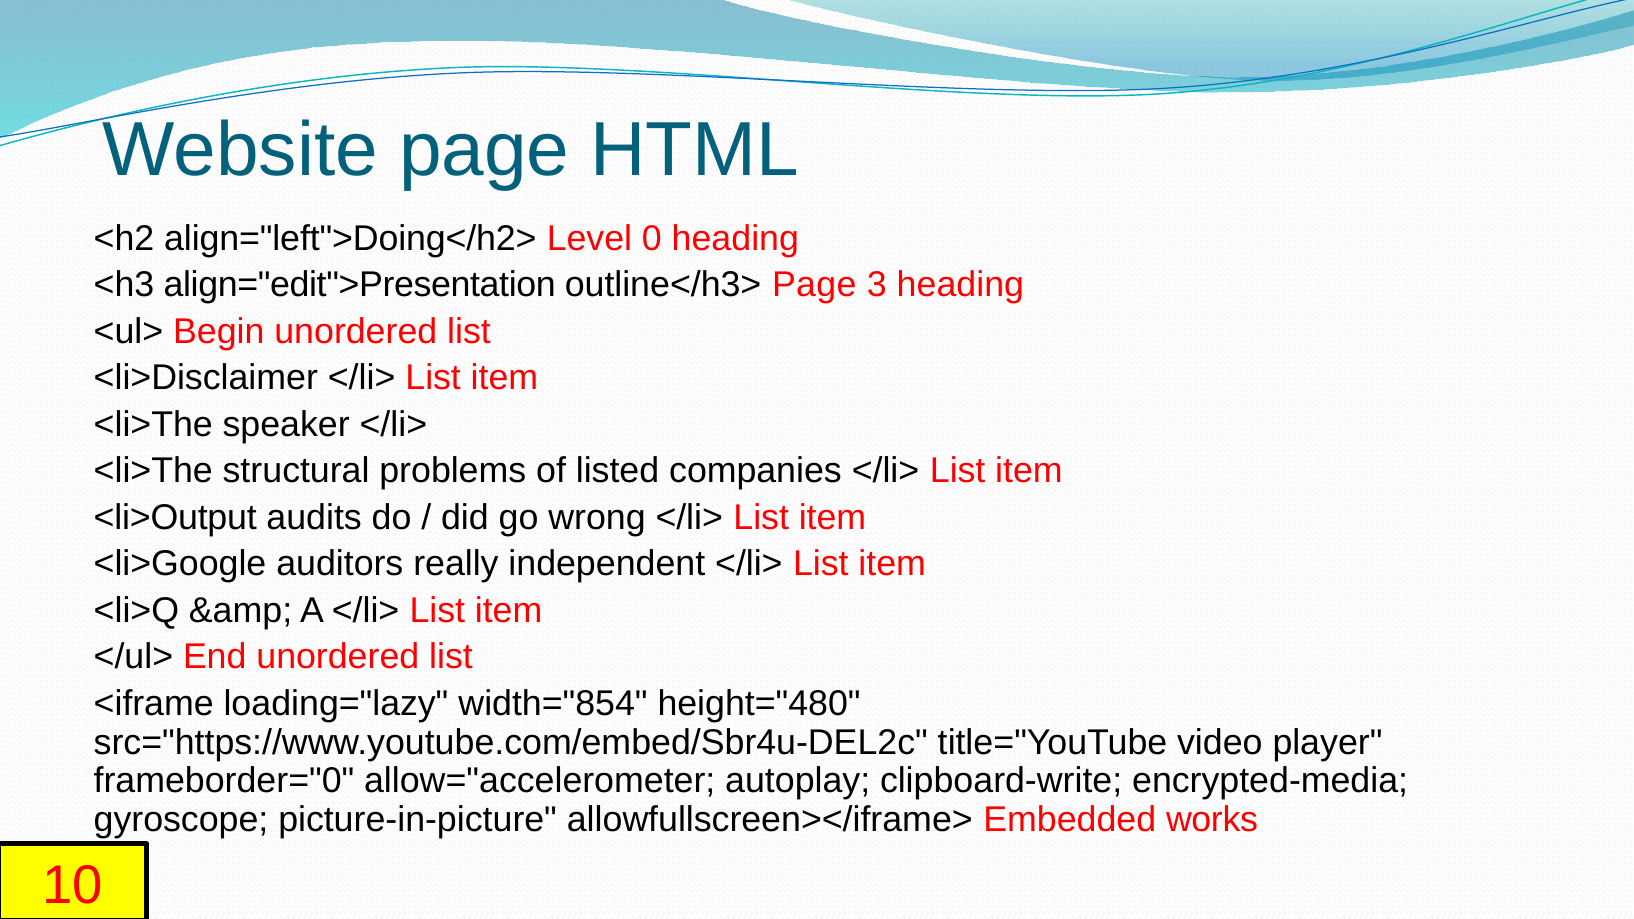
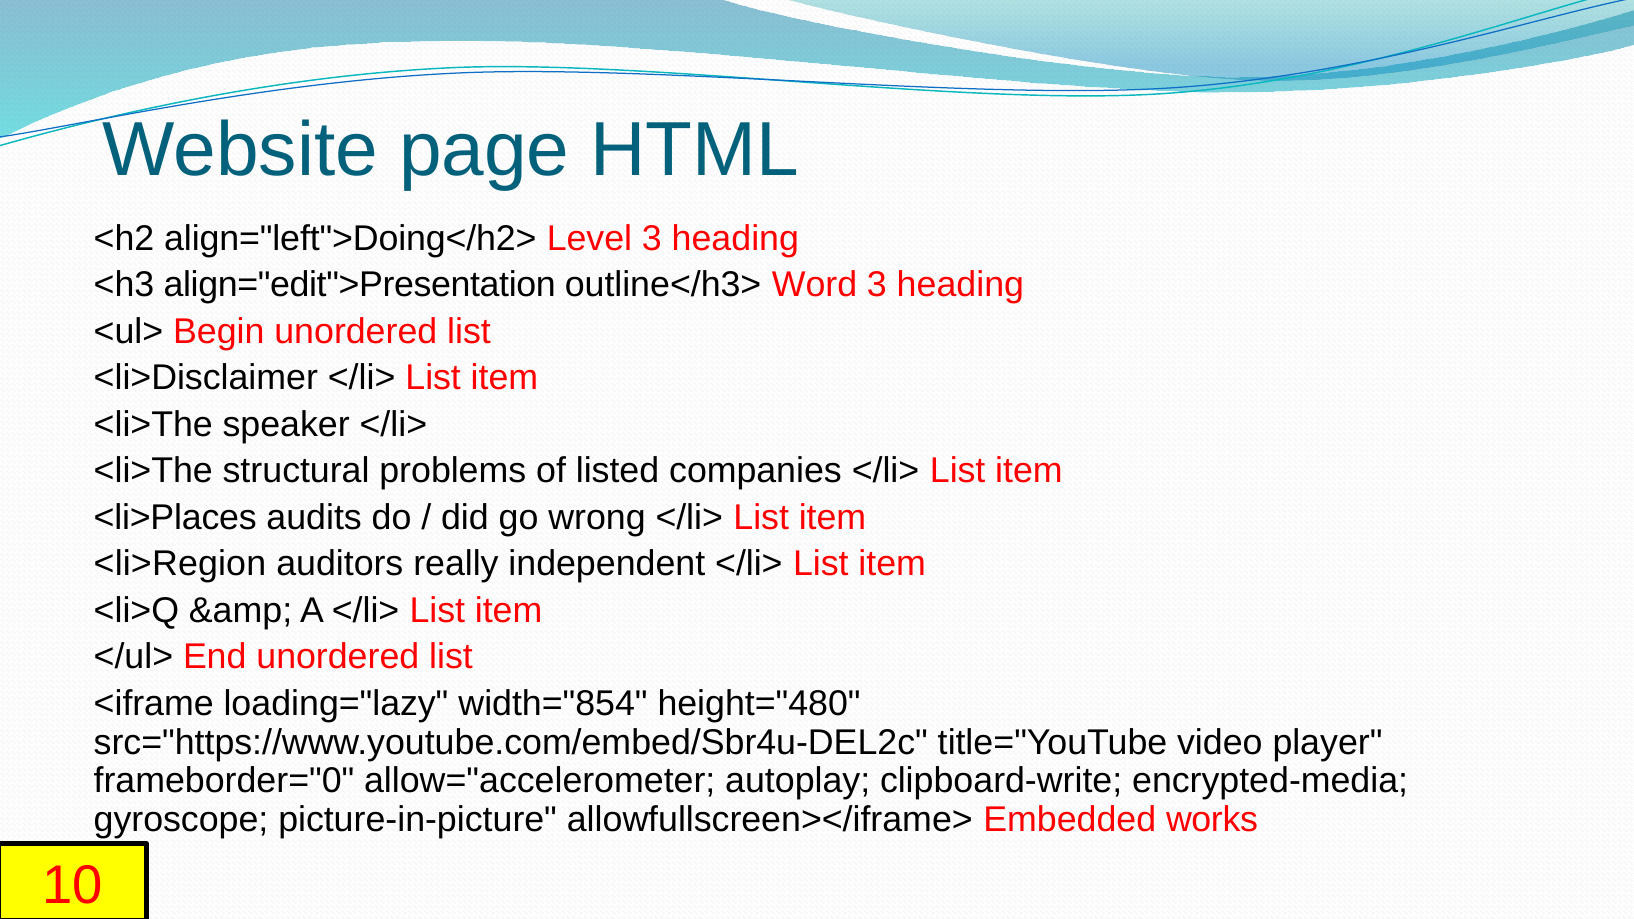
Level 0: 0 -> 3
outline</h3> Page: Page -> Word
<li>Output: <li>Output -> <li>Places
<li>Google: <li>Google -> <li>Region
